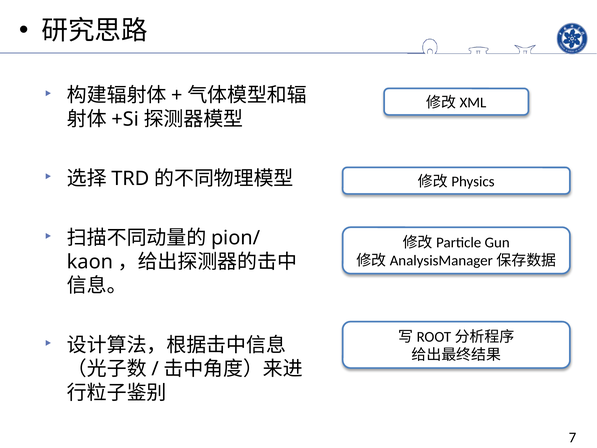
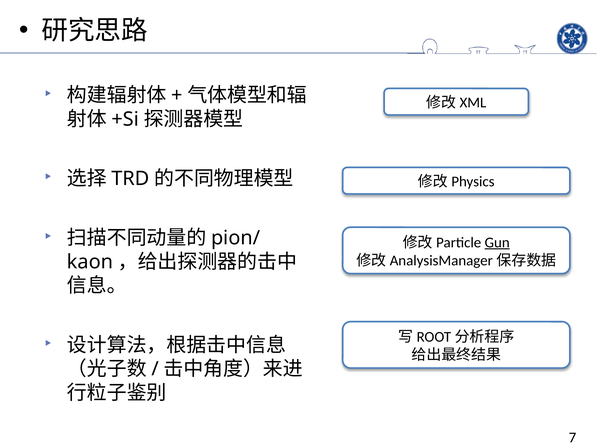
Gun underline: none -> present
